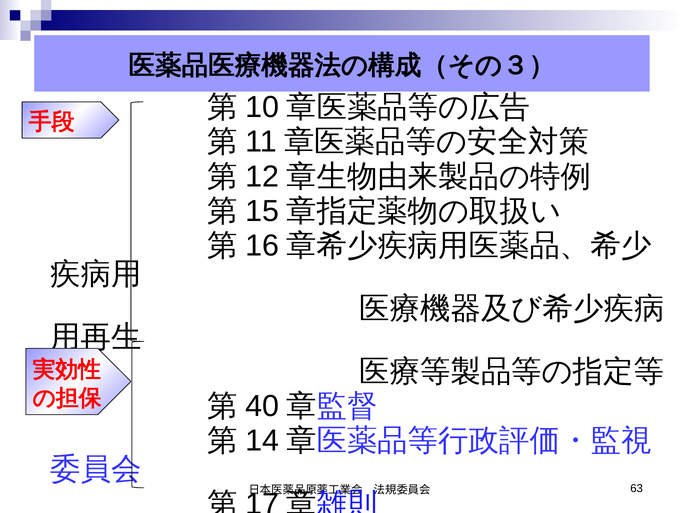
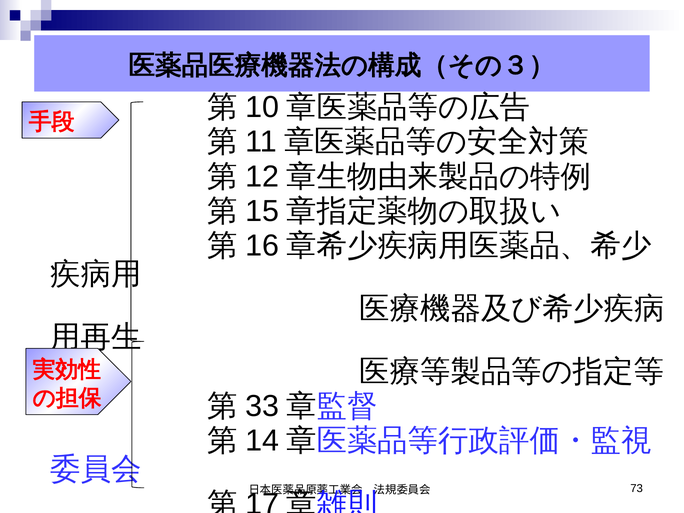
40: 40 -> 33
63: 63 -> 73
